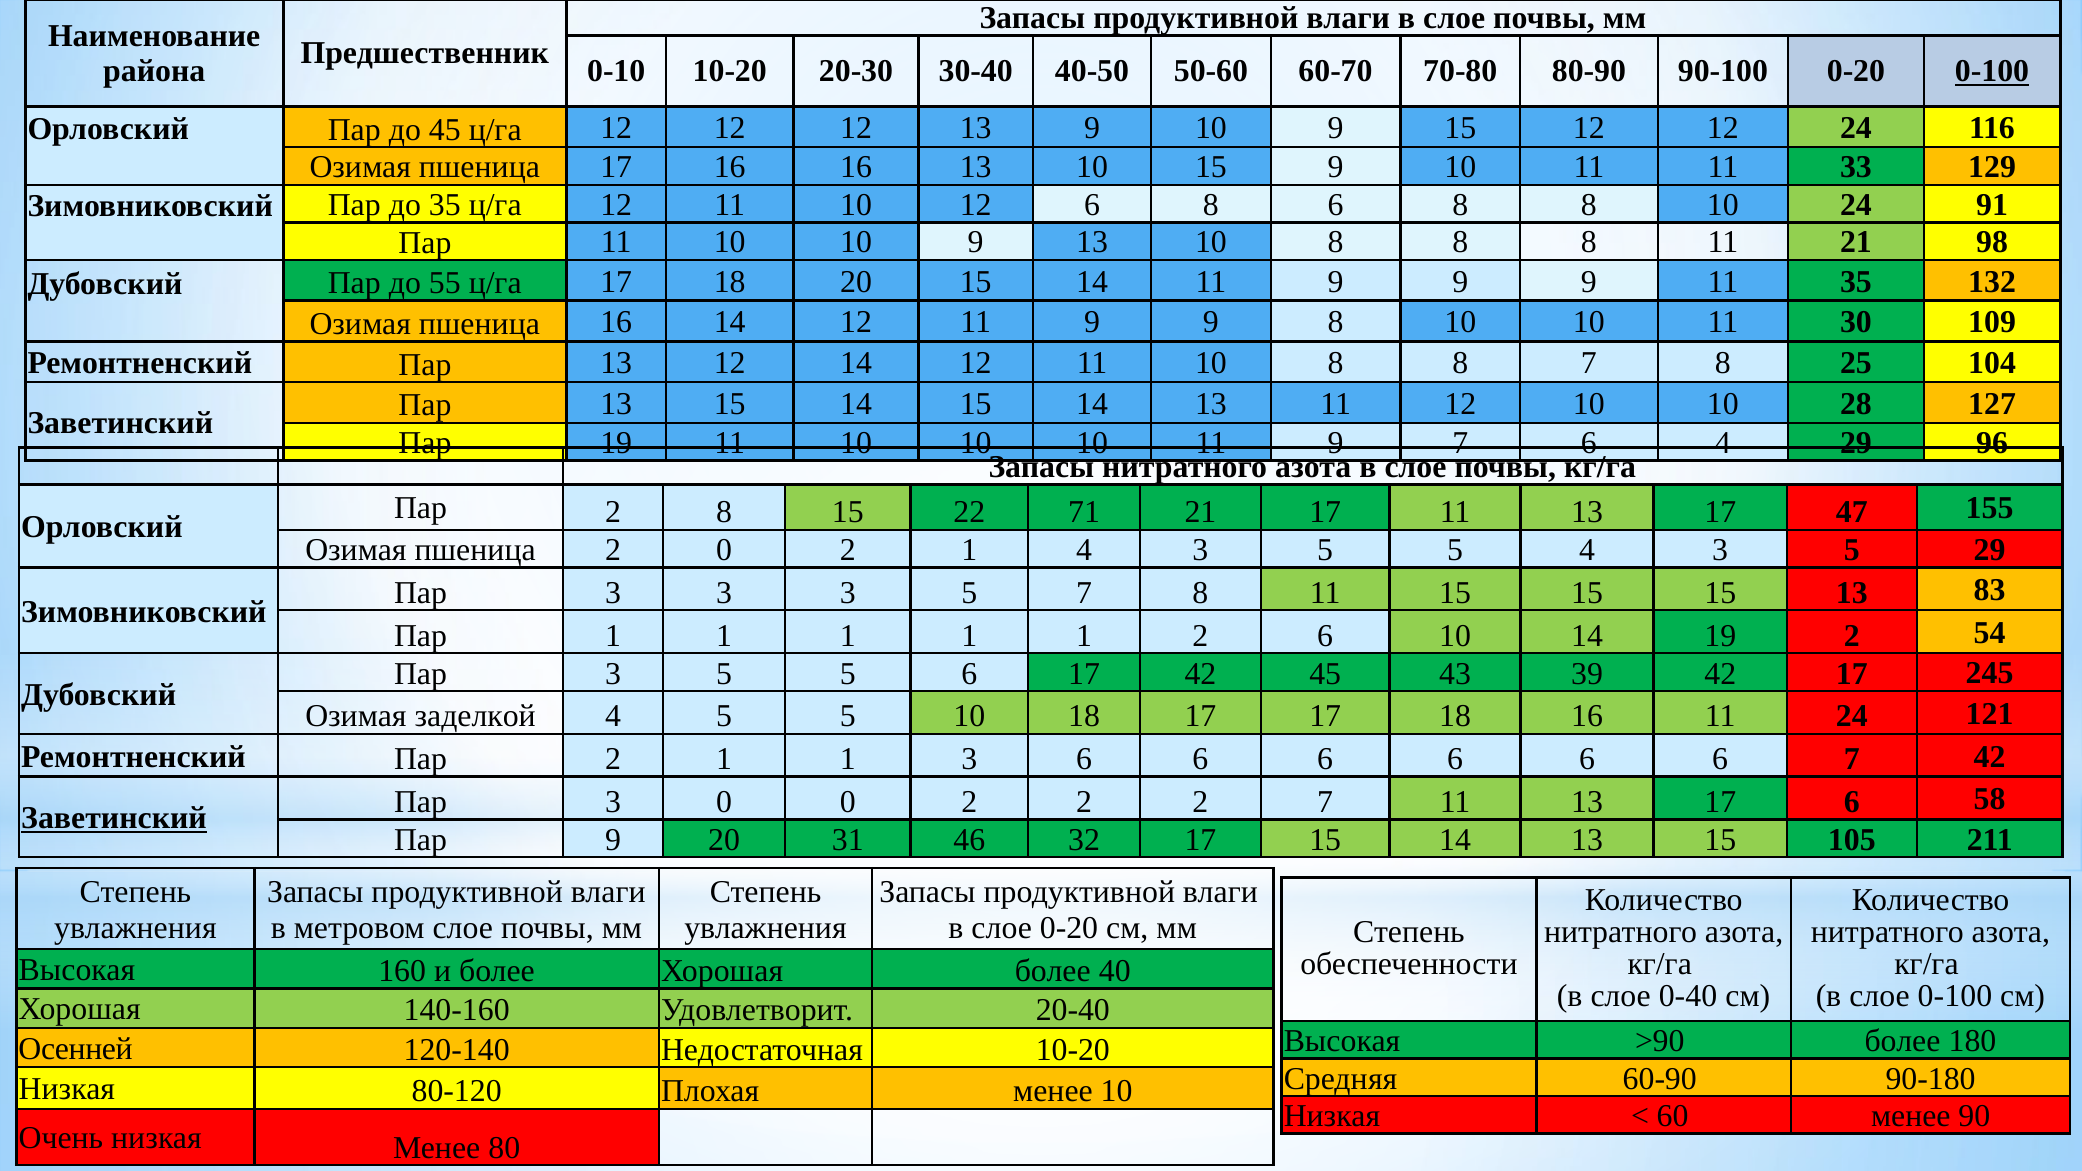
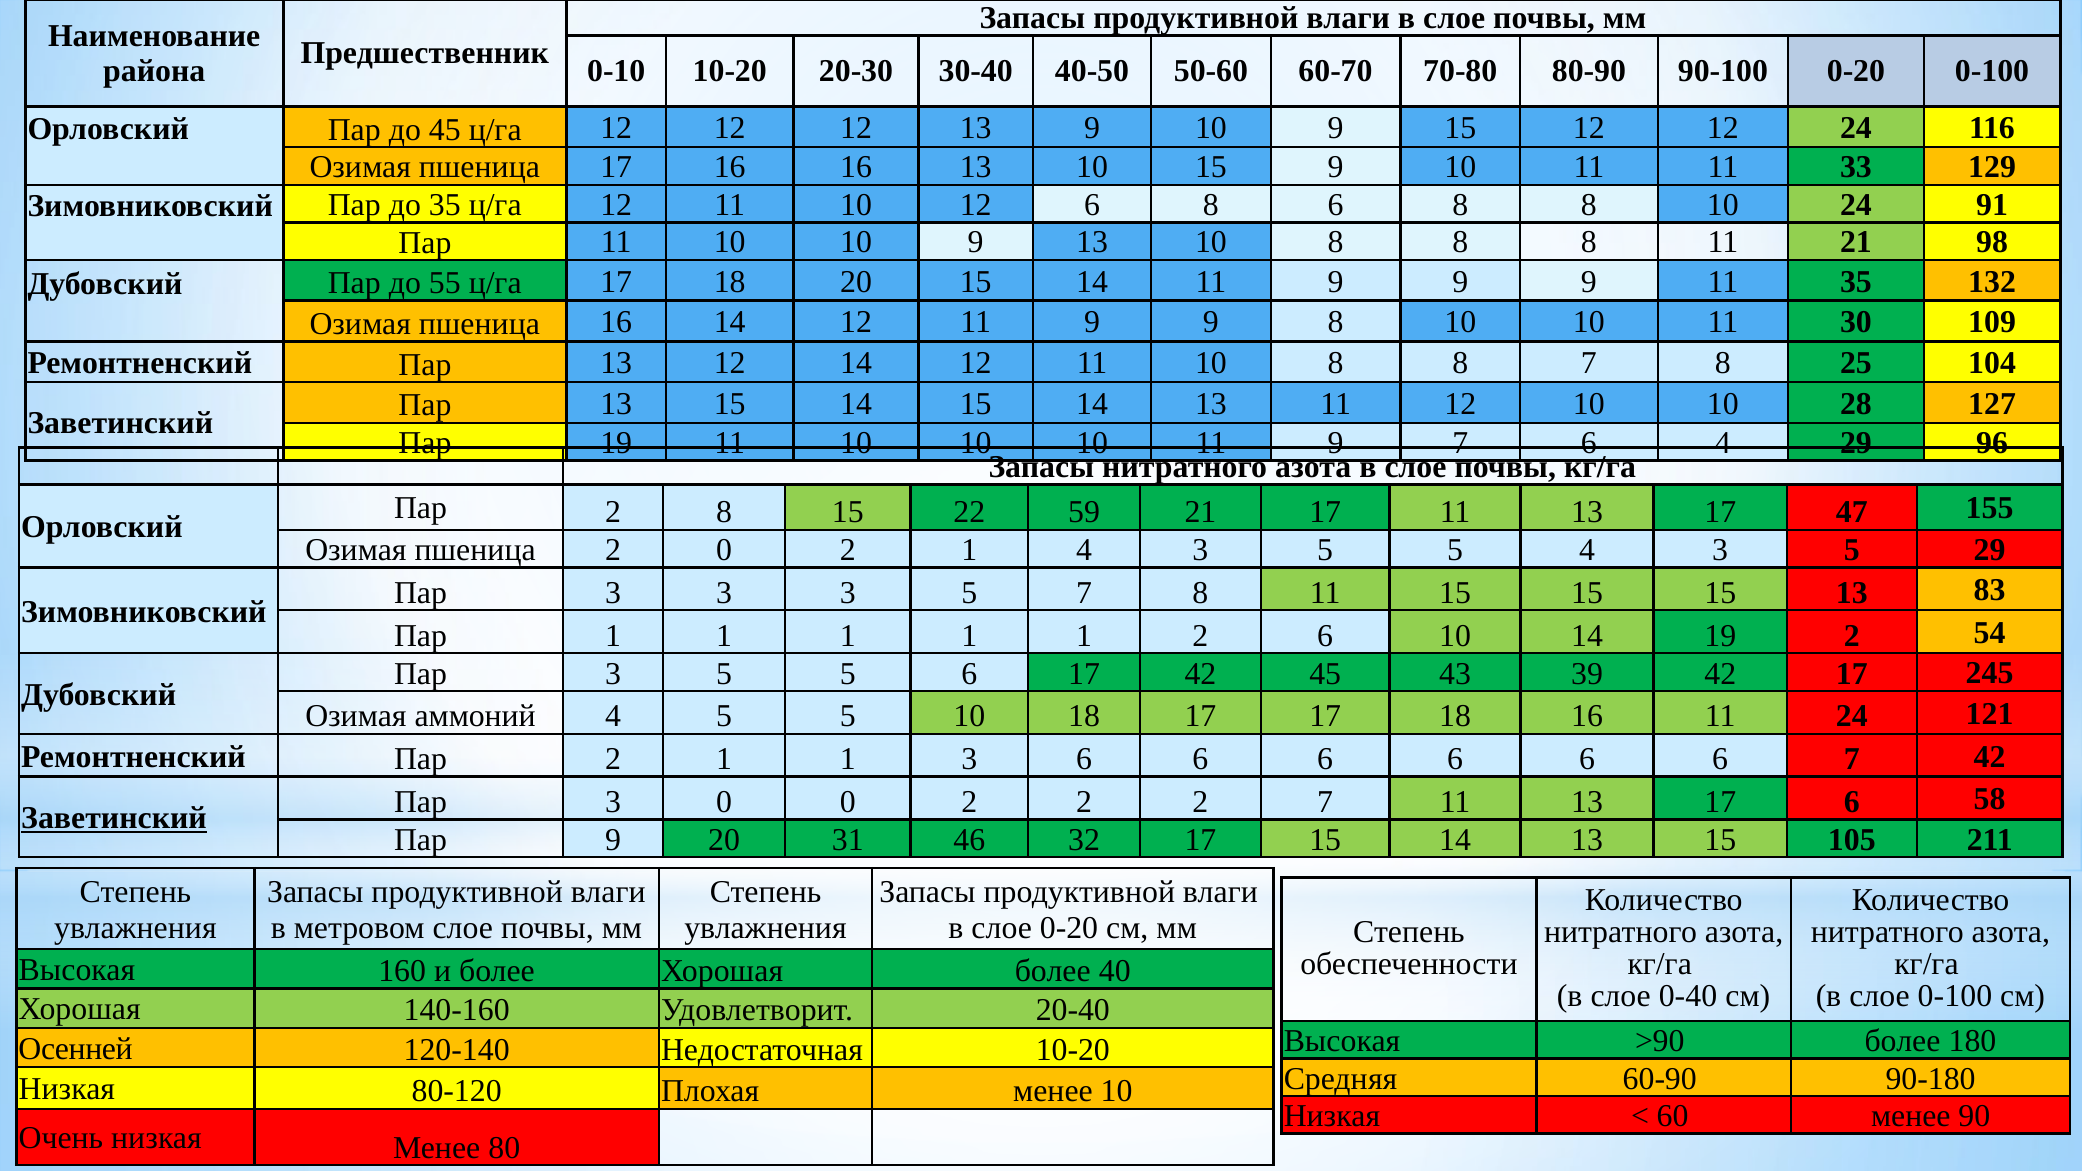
0-100 at (1992, 71) underline: present -> none
71: 71 -> 59
заделкой: заделкой -> аммоний
